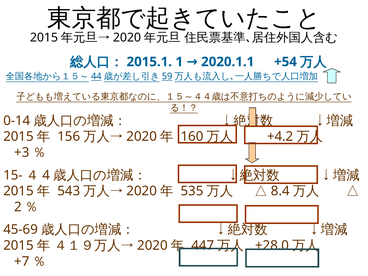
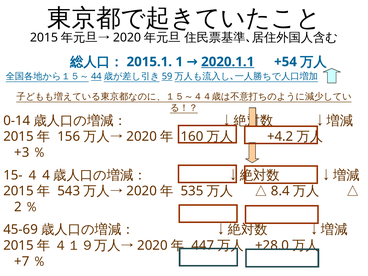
2020.1.1 underline: none -> present
